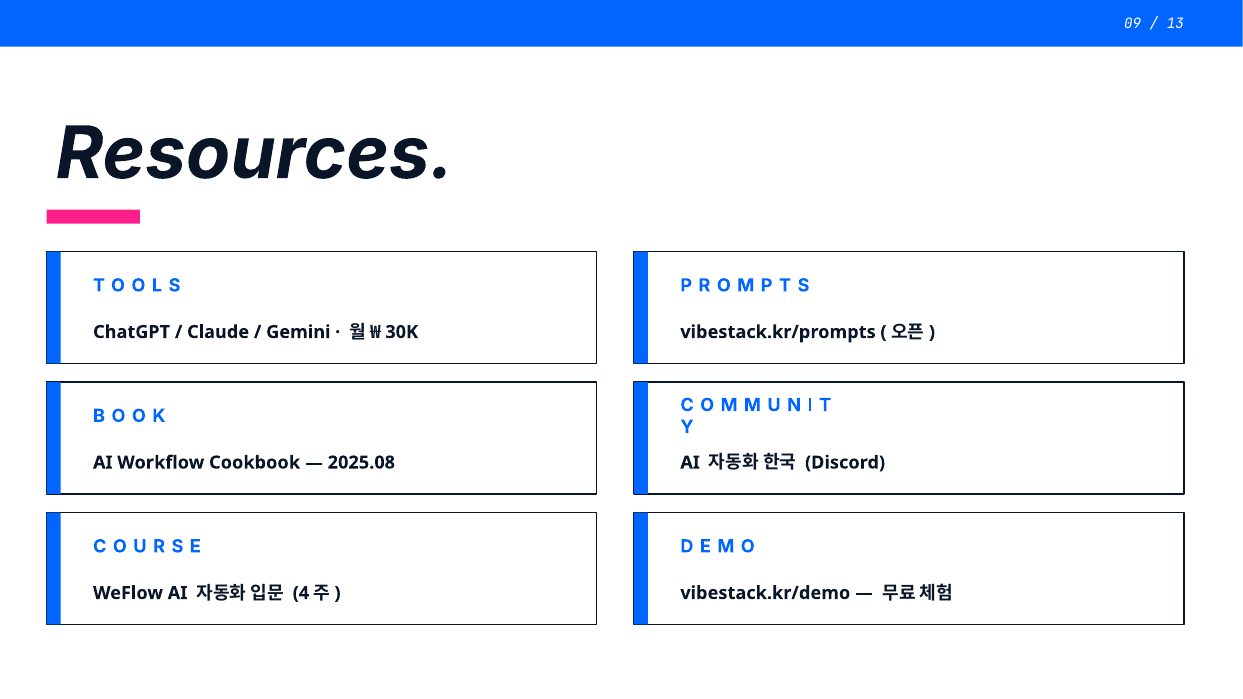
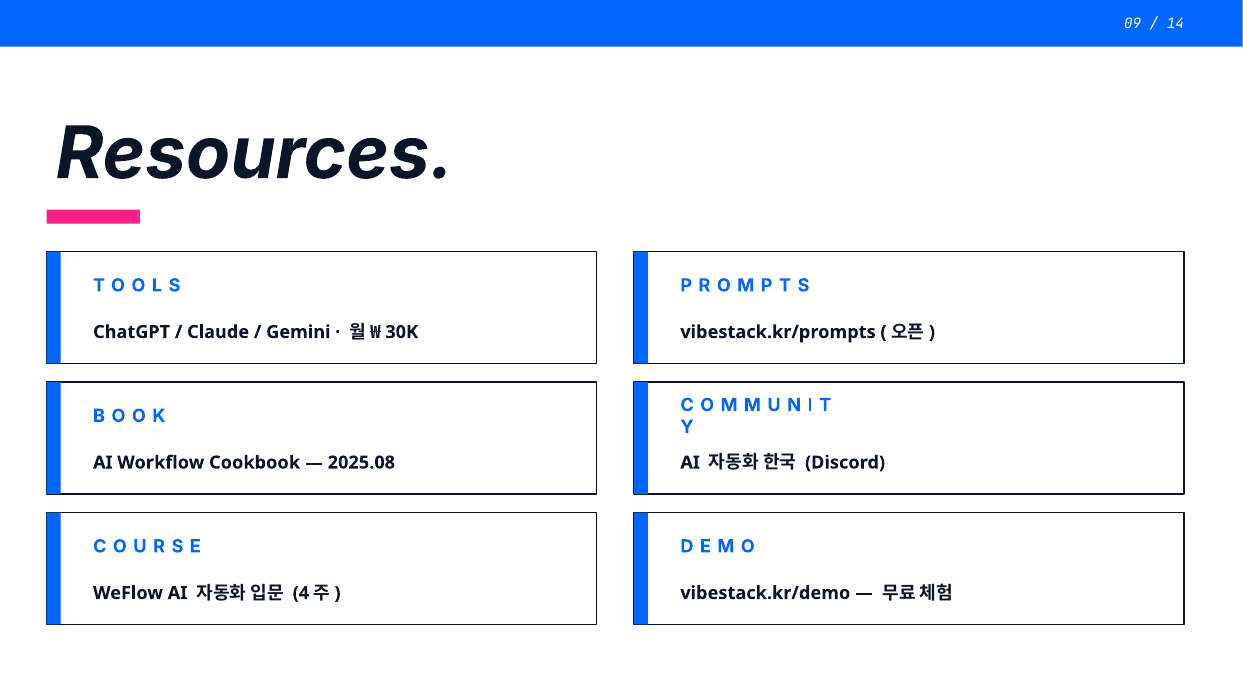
13: 13 -> 14
